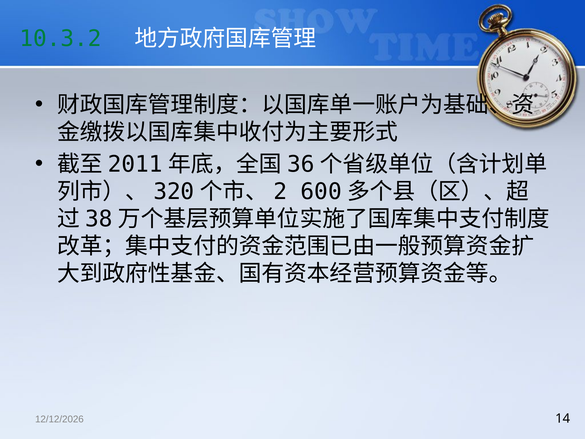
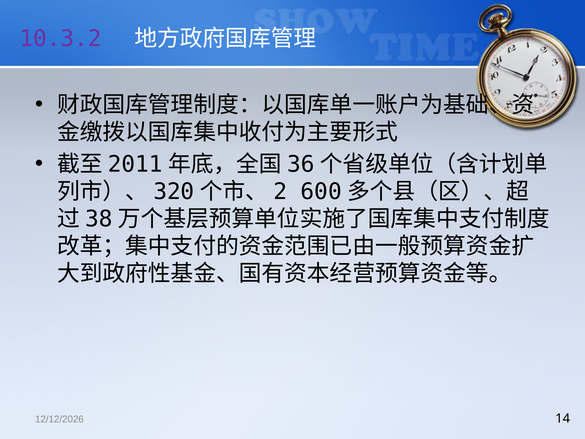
10.3.2 colour: green -> purple
